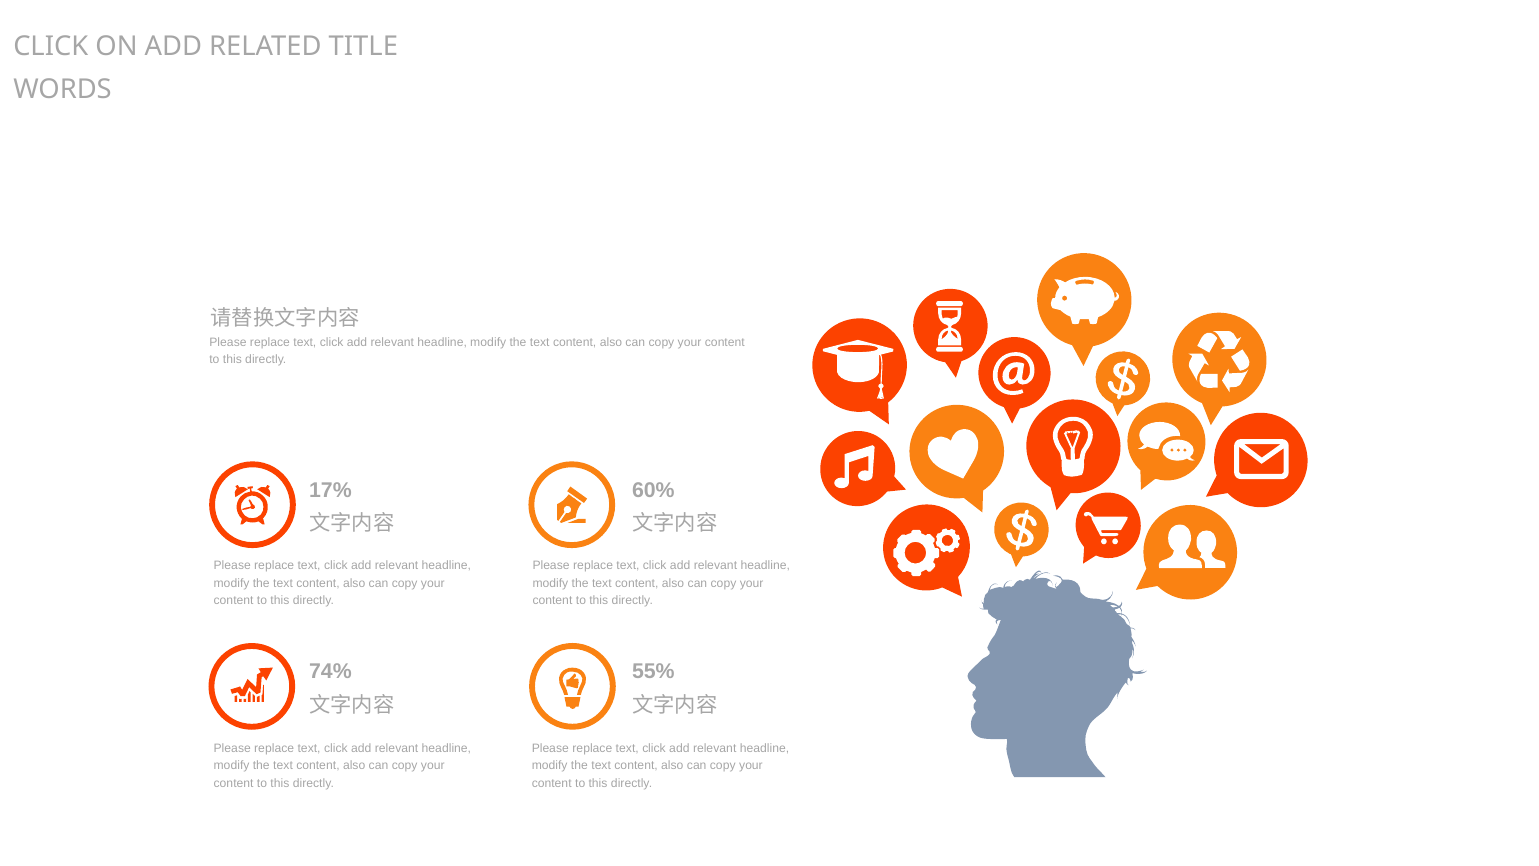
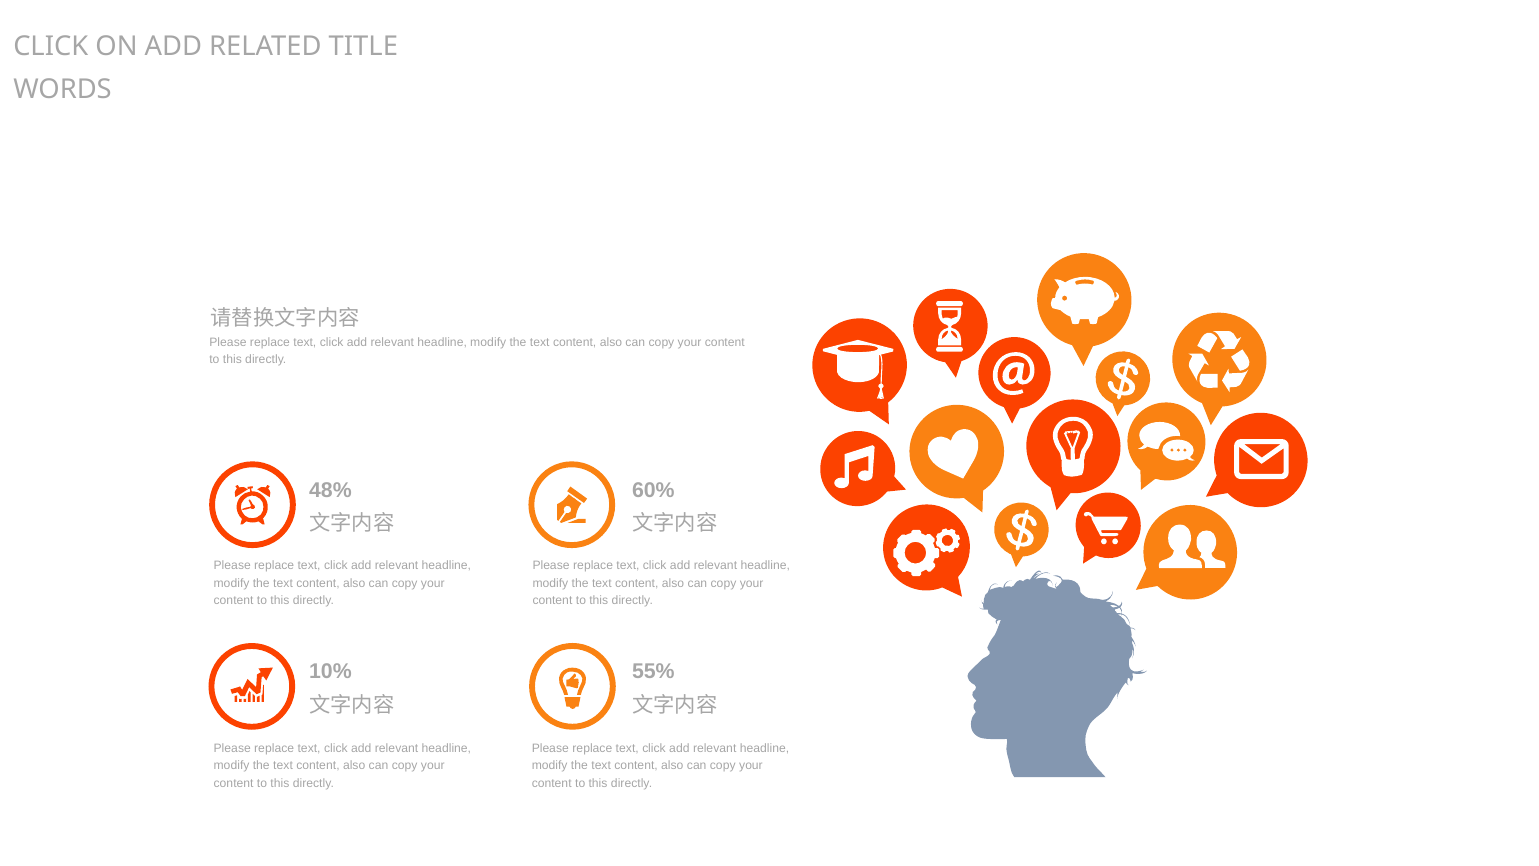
17%: 17% -> 48%
74%: 74% -> 10%
